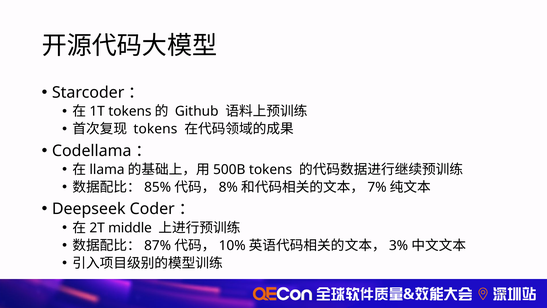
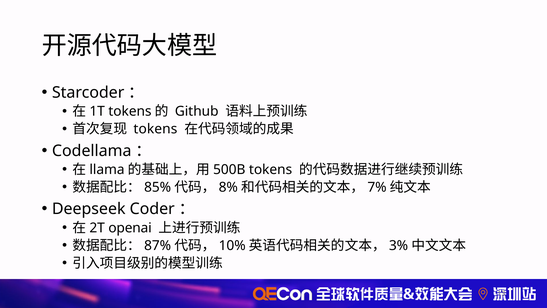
middle: middle -> openai
